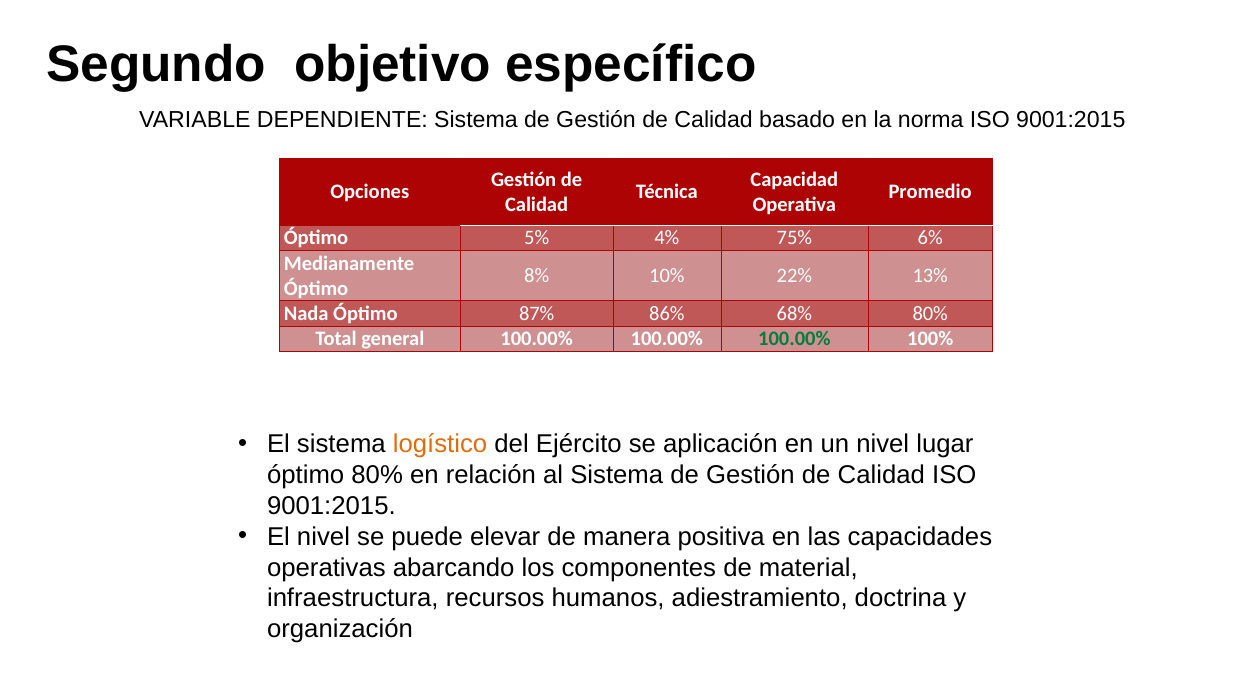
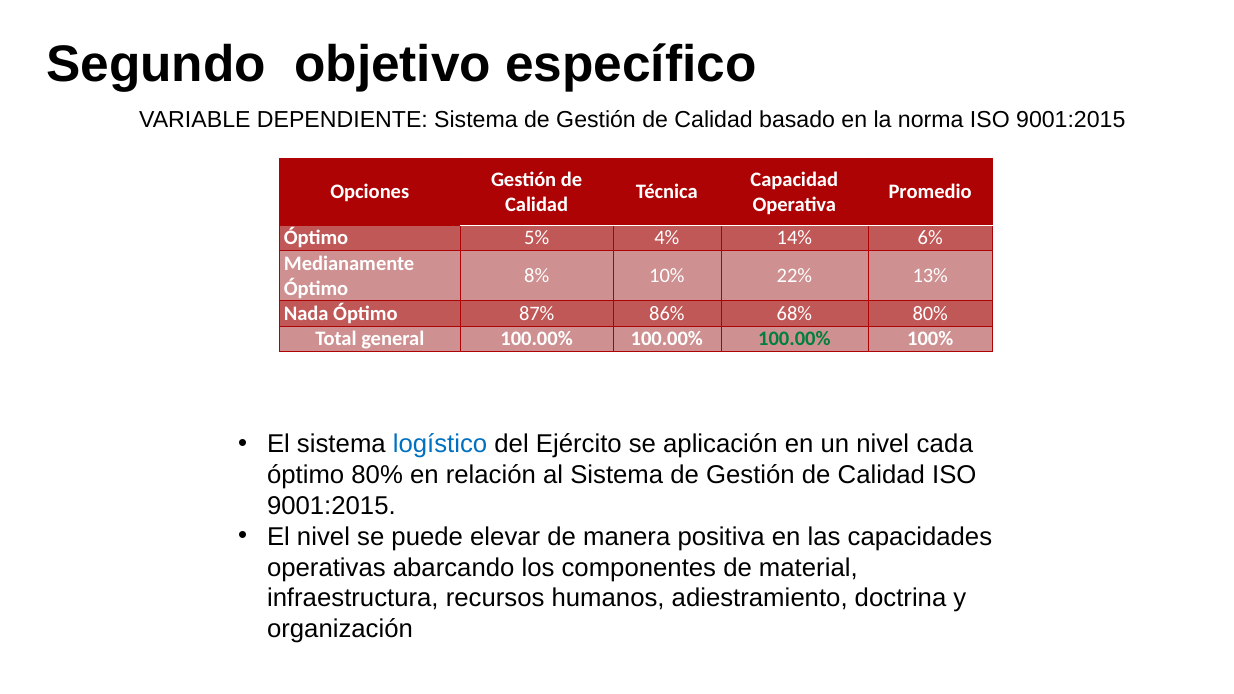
75%: 75% -> 14%
logístico colour: orange -> blue
lugar: lugar -> cada
